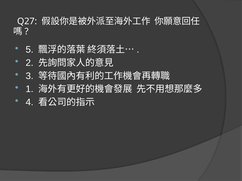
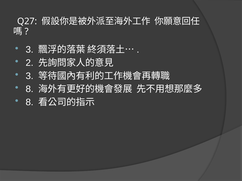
5 at (30, 50): 5 -> 3
1 at (30, 89): 1 -> 8
4 at (30, 102): 4 -> 8
